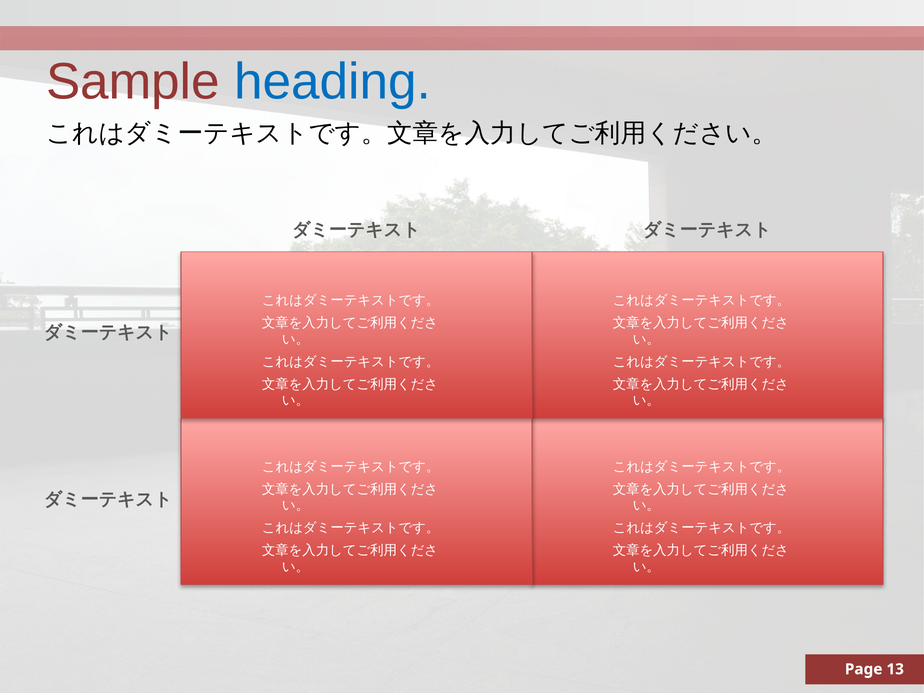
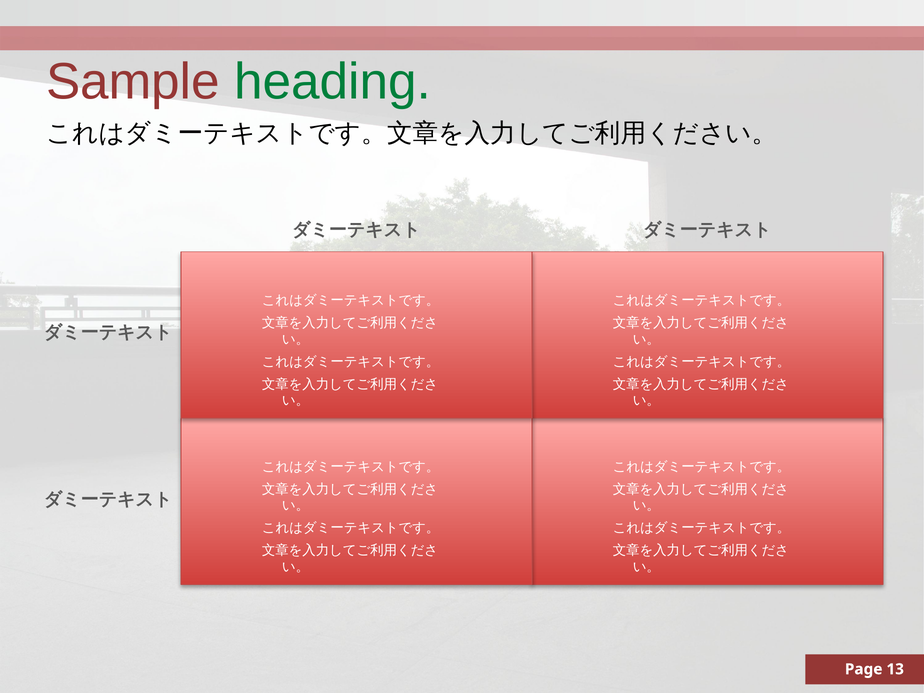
heading colour: blue -> green
